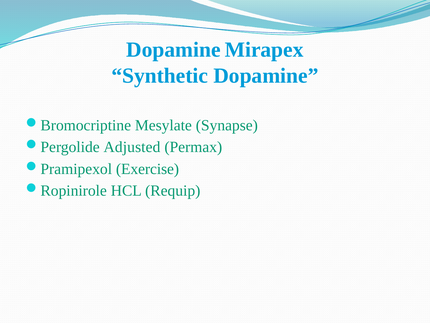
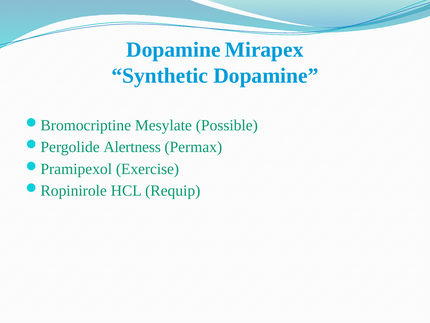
Synapse: Synapse -> Possible
Adjusted: Adjusted -> Alertness
